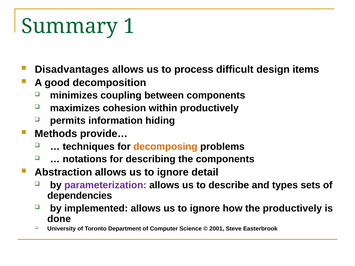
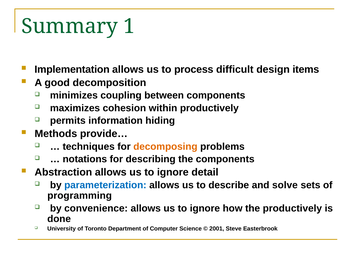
Disadvantages: Disadvantages -> Implementation
parameterization colour: purple -> blue
types: types -> solve
dependencies: dependencies -> programming
implemented: implemented -> convenience
